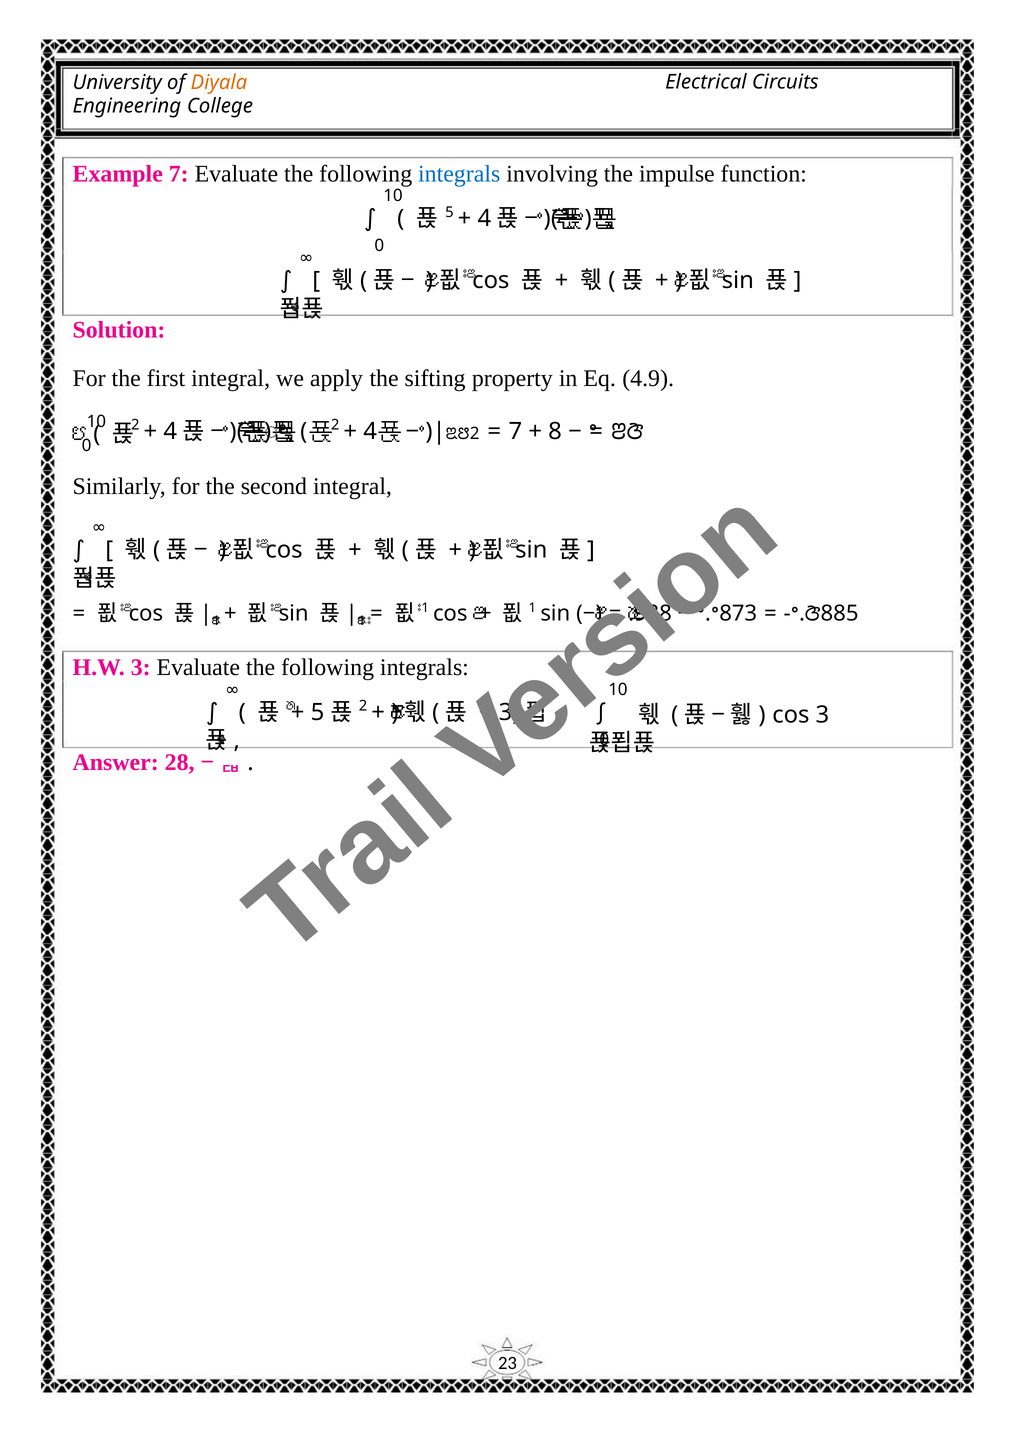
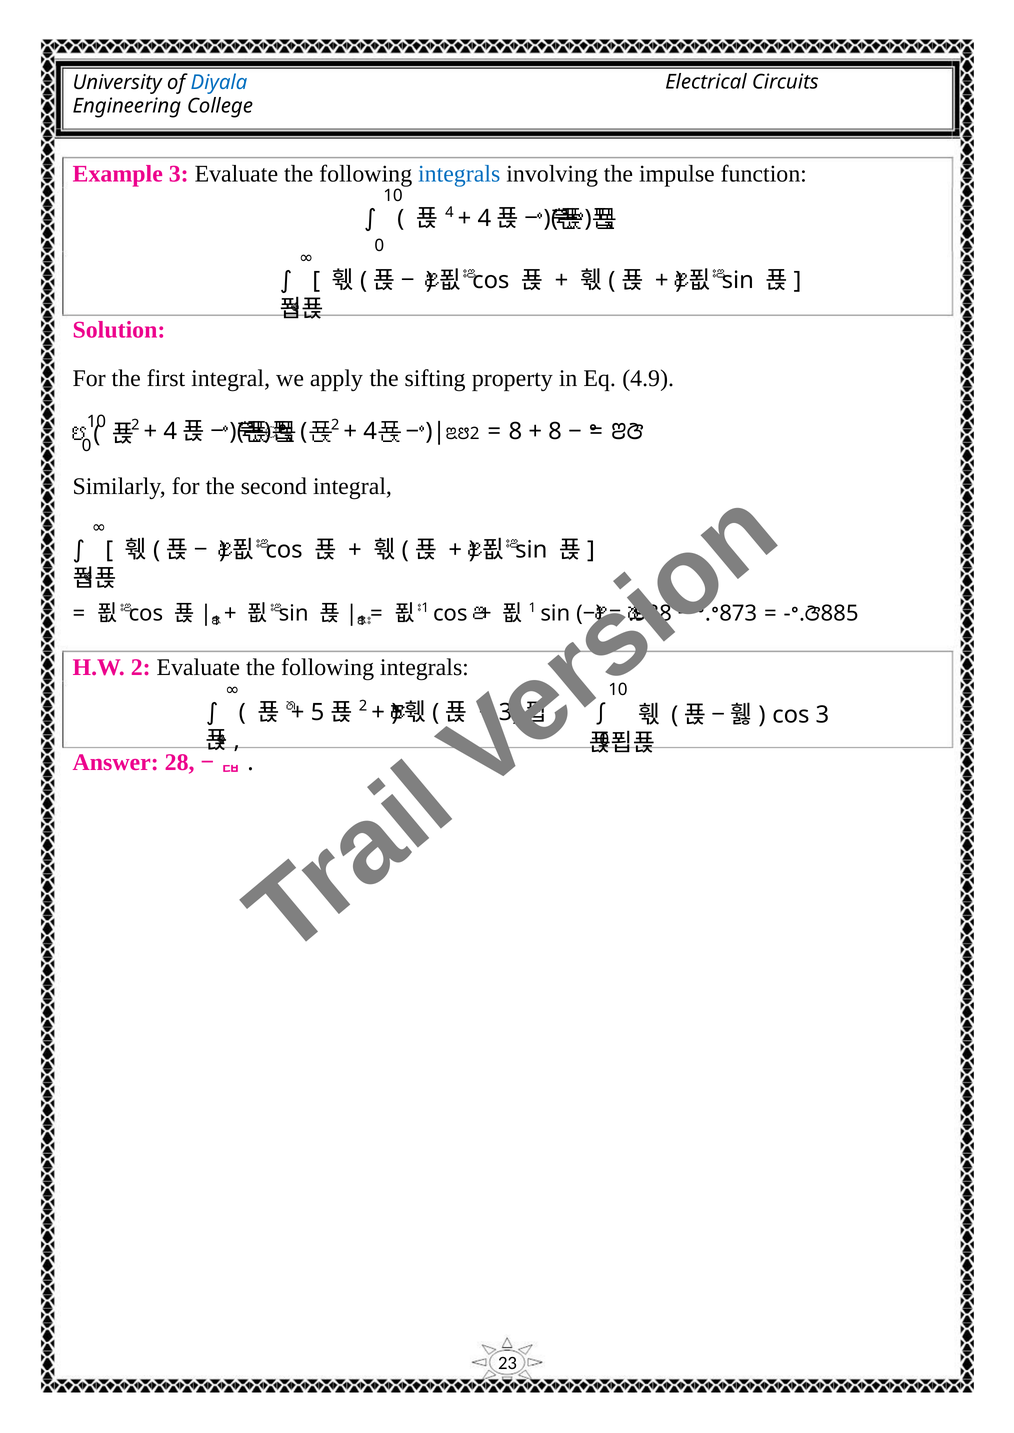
Diyala colour: orange -> blue
Example 7: 7 -> 3
5 at (449, 212): 5 -> 4
7 at (515, 431): 7 -> 8
H.W 3: 3 -> 2
